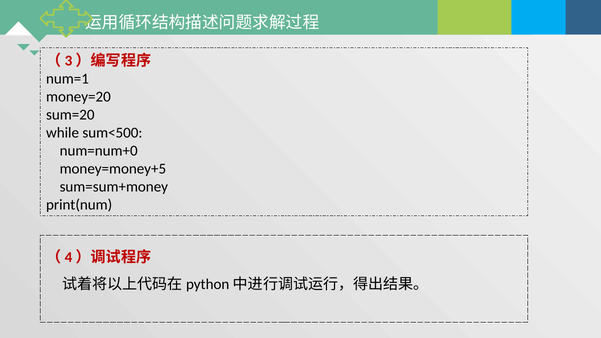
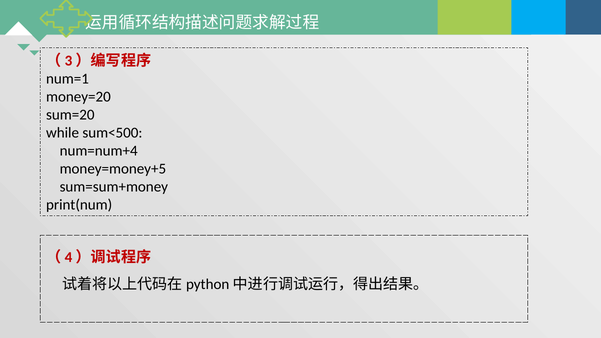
num=num+0: num=num+0 -> num=num+4
